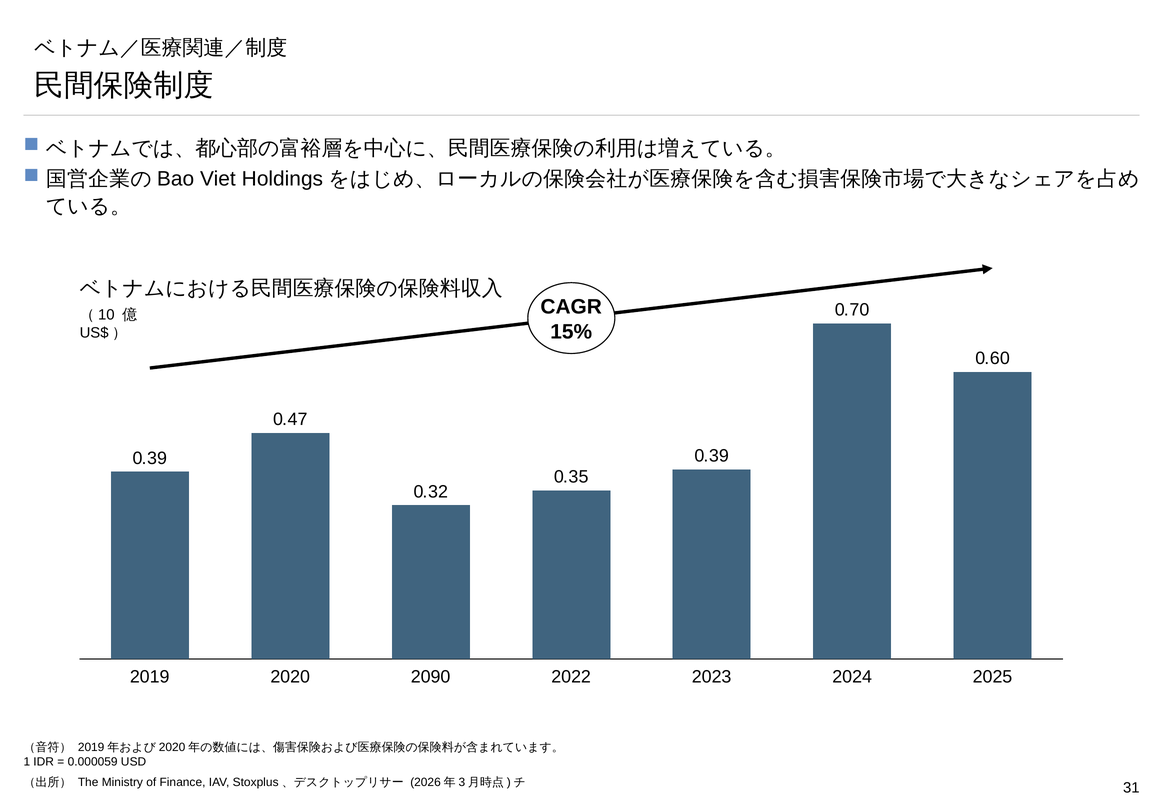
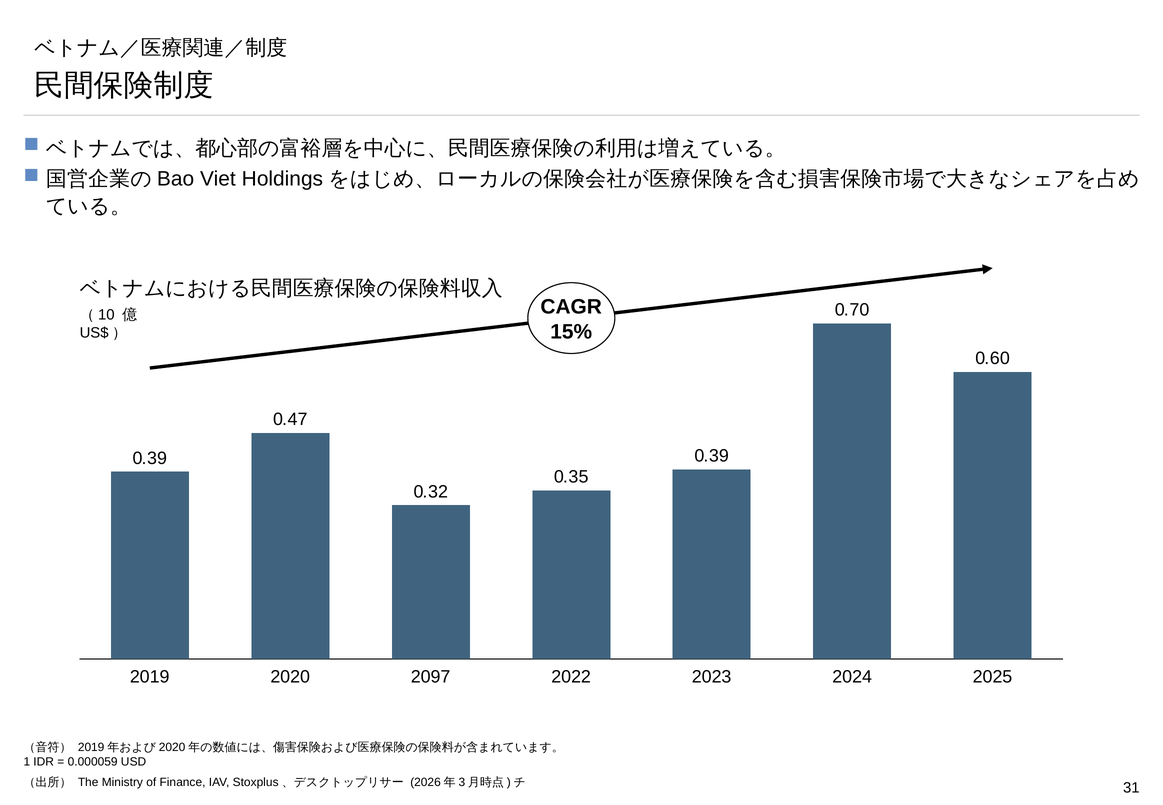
2090: 2090 -> 2097
